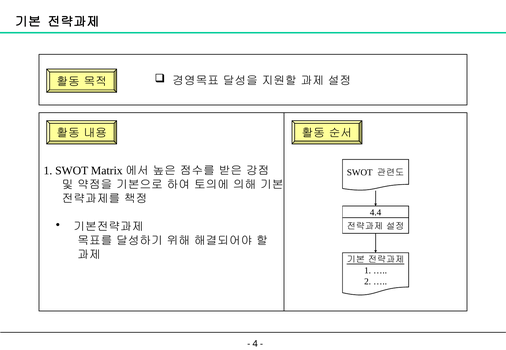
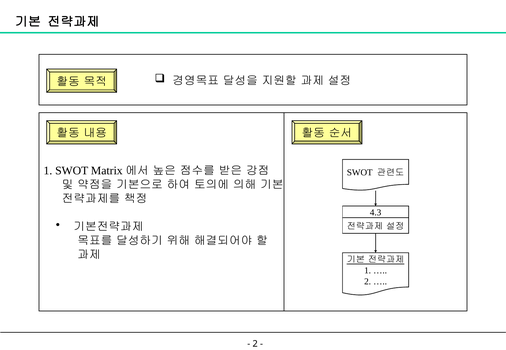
4.4: 4.4 -> 4.3
4 at (255, 344): 4 -> 2
